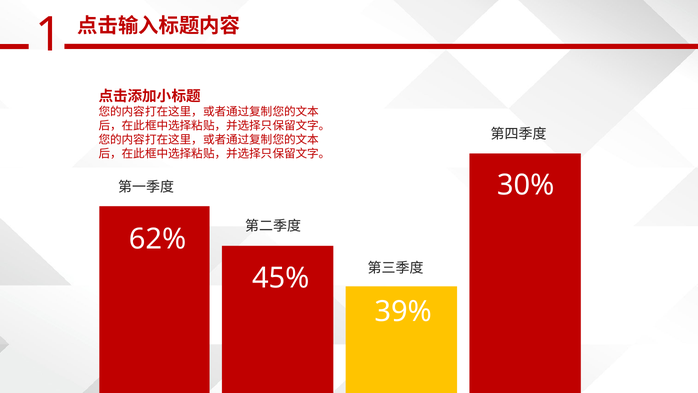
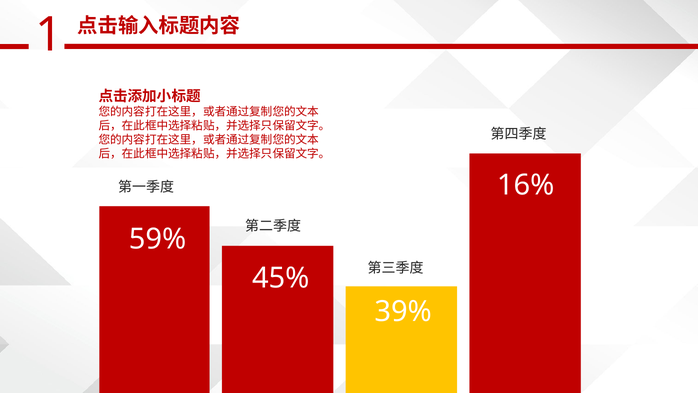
30%: 30% -> 16%
62%: 62% -> 59%
